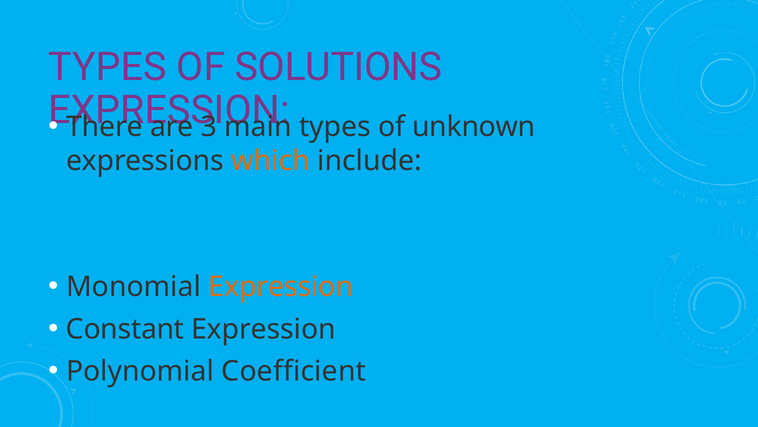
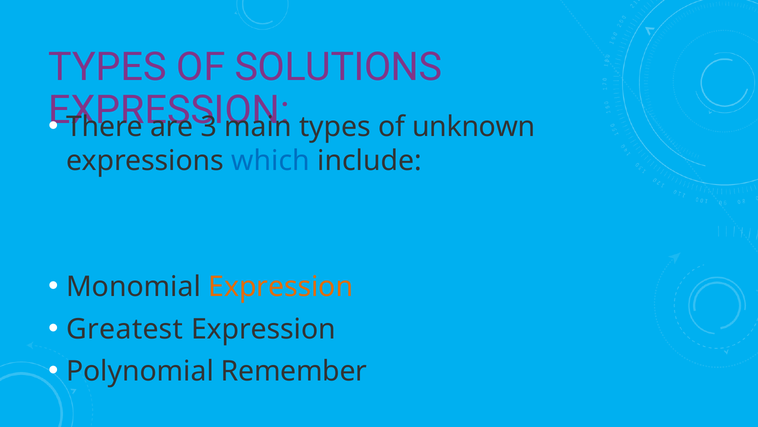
which colour: orange -> blue
Constant: Constant -> Greatest
Coefficient: Coefficient -> Remember
